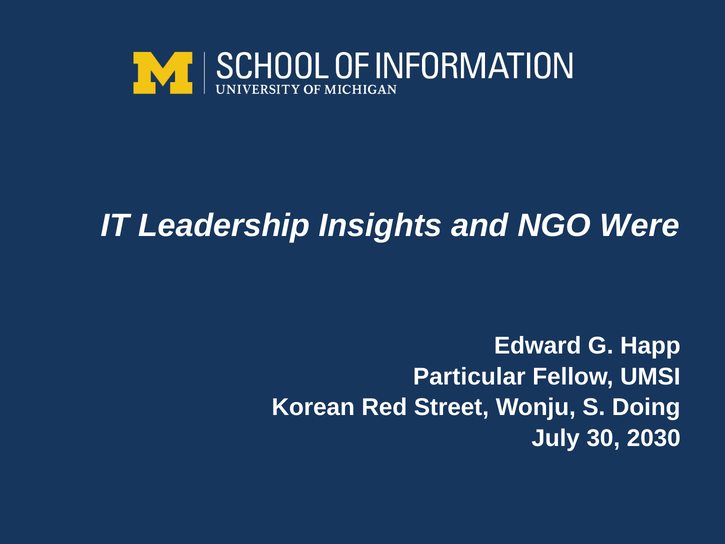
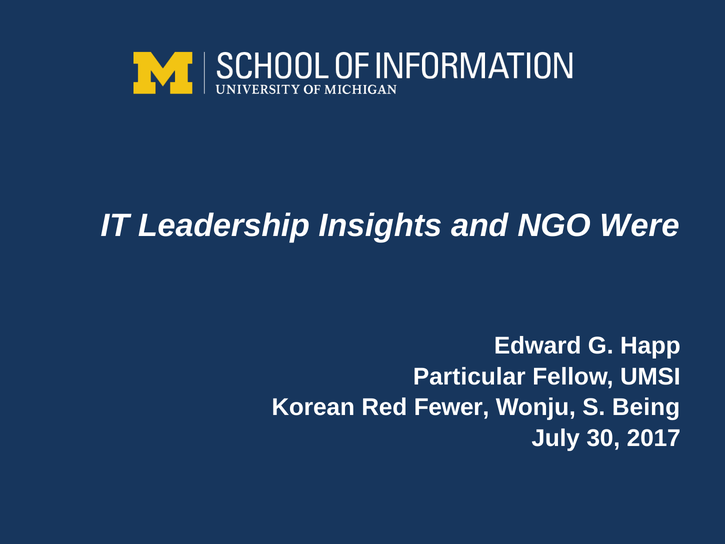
Street: Street -> Fewer
Doing: Doing -> Being
2030: 2030 -> 2017
